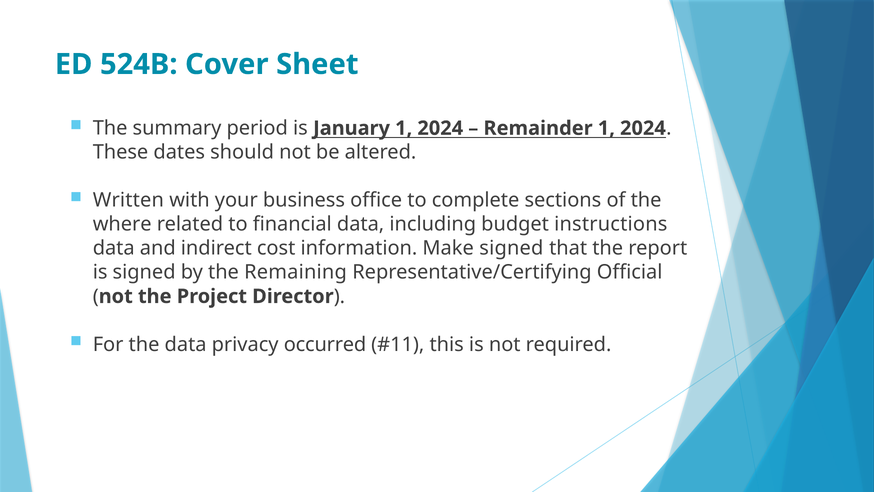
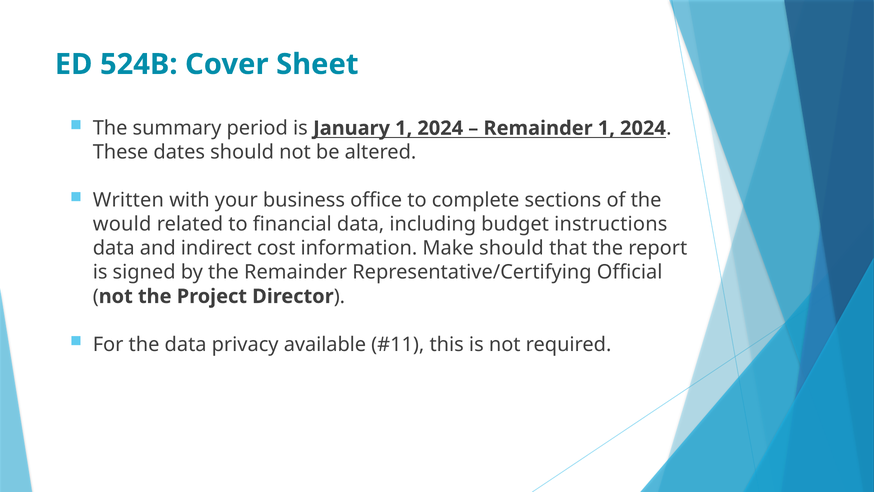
where: where -> would
Make signed: signed -> should
the Remaining: Remaining -> Remainder
occurred: occurred -> available
